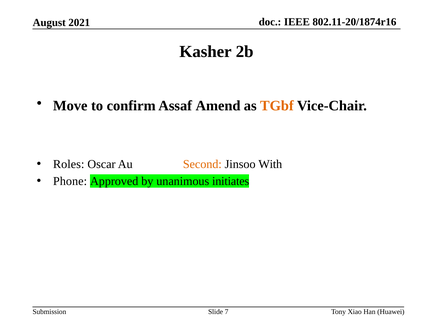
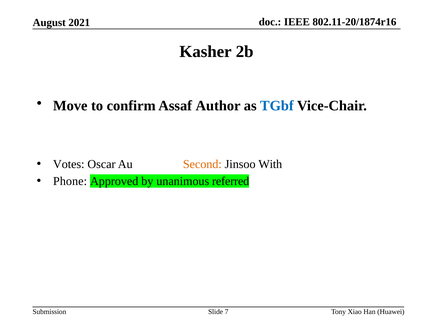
Amend: Amend -> Author
TGbf colour: orange -> blue
Roles: Roles -> Votes
initiates: initiates -> referred
